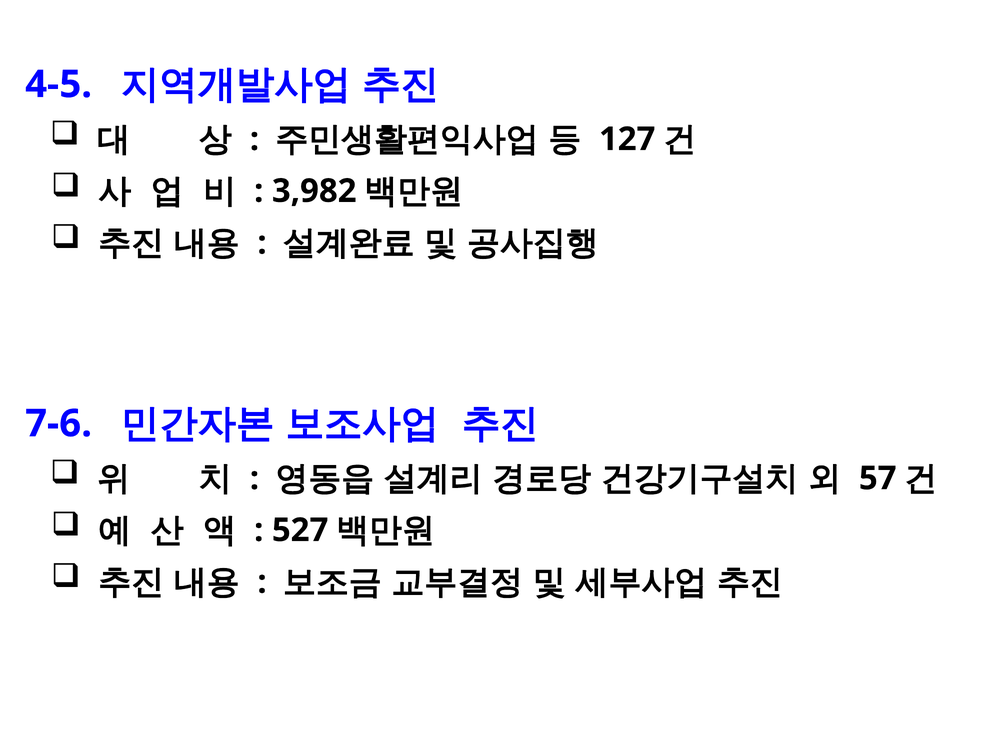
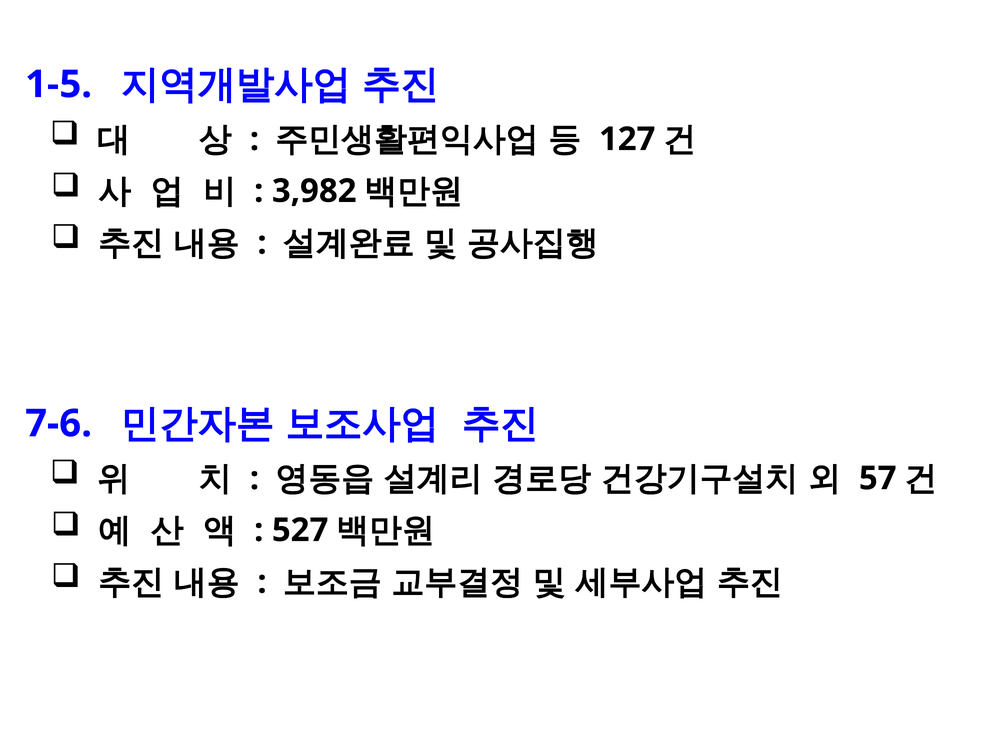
4-5: 4-5 -> 1-5
